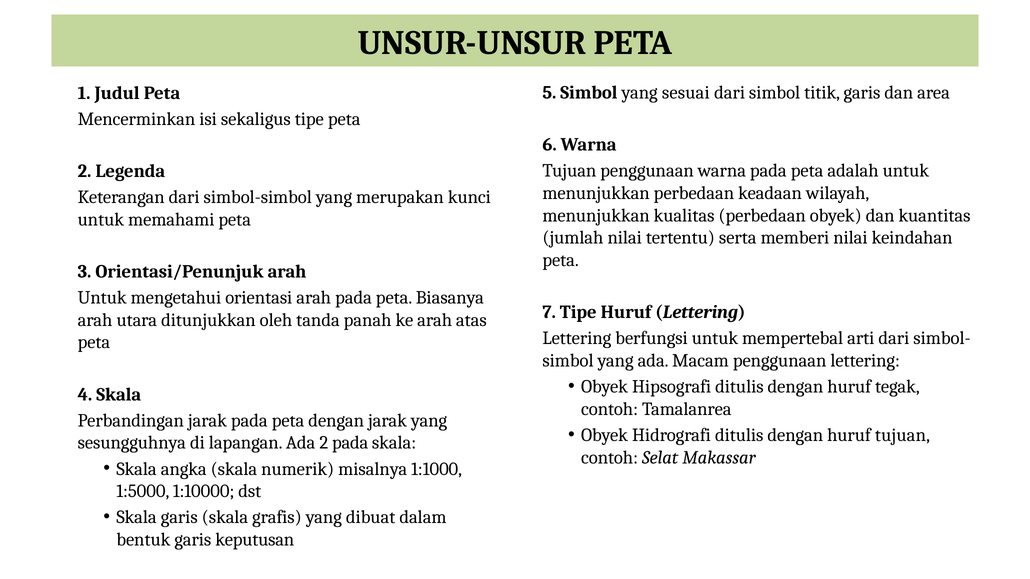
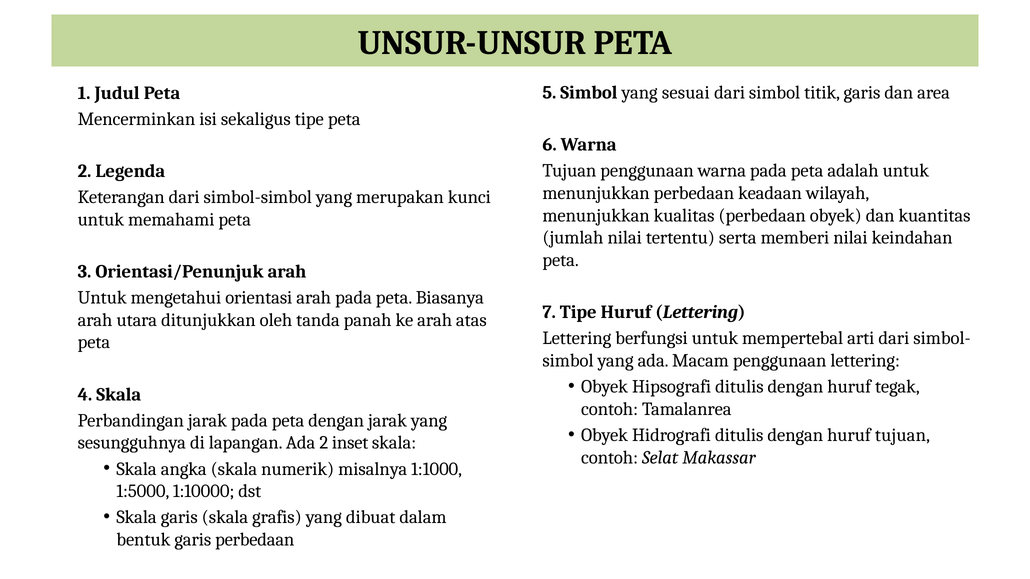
2 pada: pada -> inset
garis keputusan: keputusan -> perbedaan
